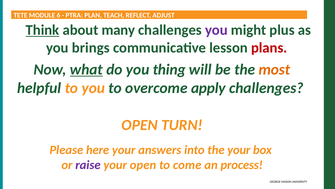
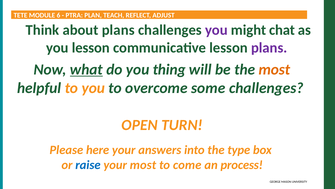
Think underline: present -> none
about many: many -> plans
plus: plus -> chat
you brings: brings -> lesson
plans at (269, 48) colour: red -> purple
apply: apply -> some
the your: your -> type
raise colour: purple -> blue
your open: open -> most
